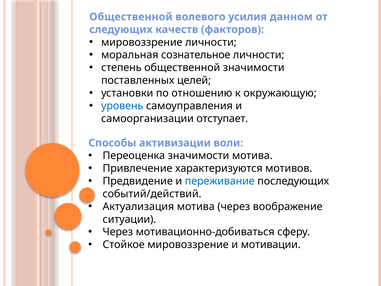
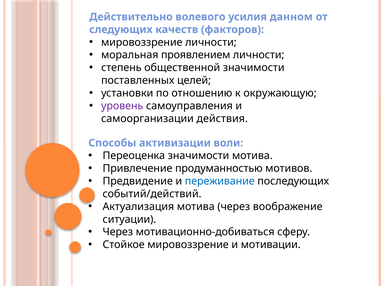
Общественной at (131, 17): Общественной -> Действительно
сознательное: сознательное -> проявлением
уровень colour: blue -> purple
отступает: отступает -> действия
характеризуются: характеризуются -> продуманностью
